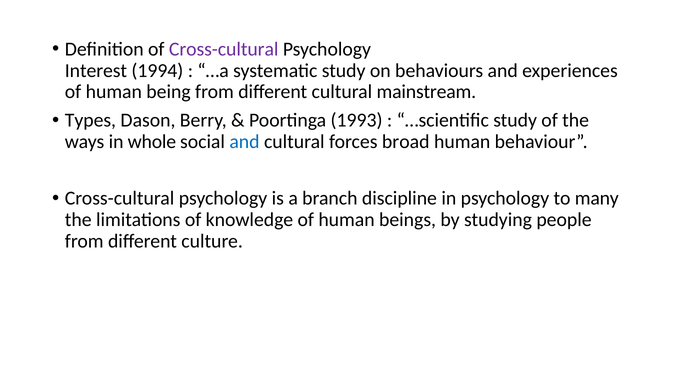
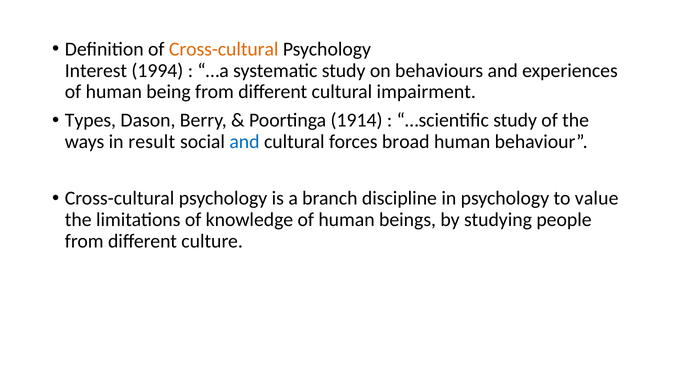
Cross-cultural at (224, 49) colour: purple -> orange
mainstream: mainstream -> impairment
1993: 1993 -> 1914
whole: whole -> result
many: many -> value
